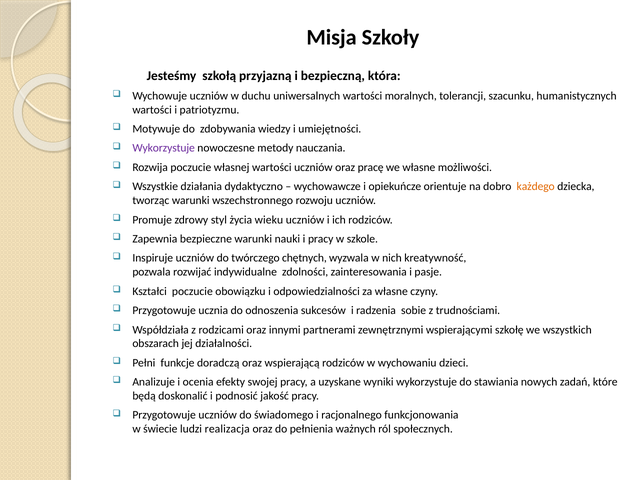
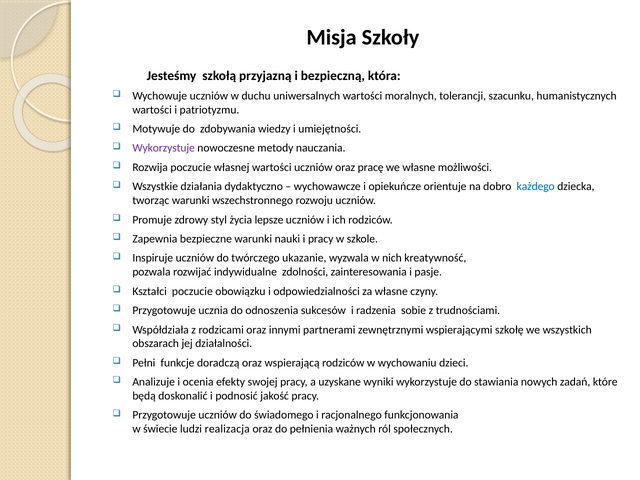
każdego colour: orange -> blue
wieku: wieku -> lepsze
chętnych: chętnych -> ukazanie
